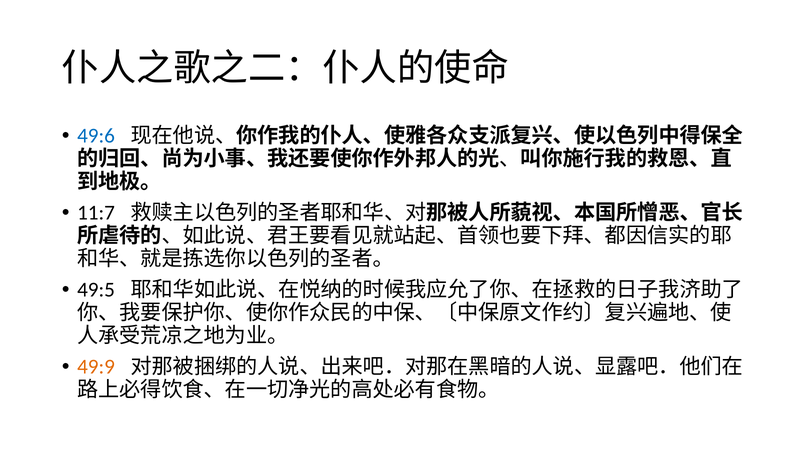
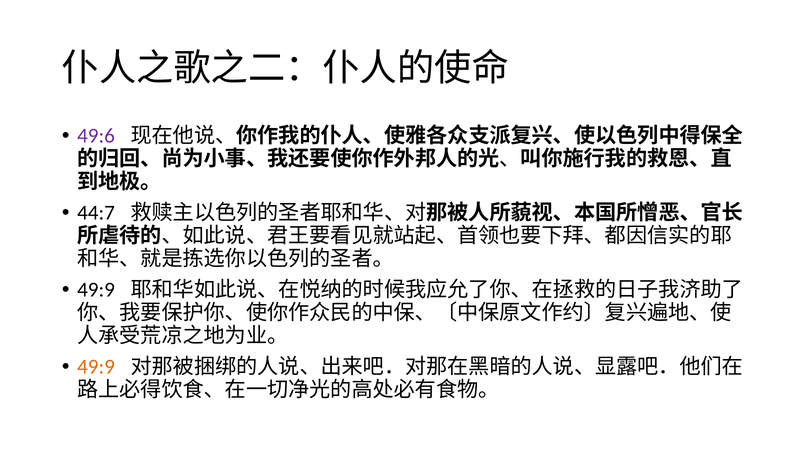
49:6 colour: blue -> purple
11:7: 11:7 -> 44:7
49:5 at (96, 290): 49:5 -> 49:9
